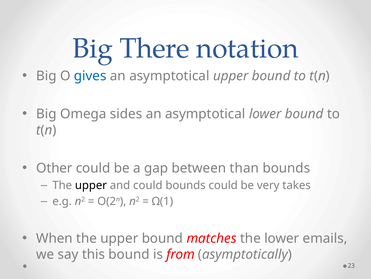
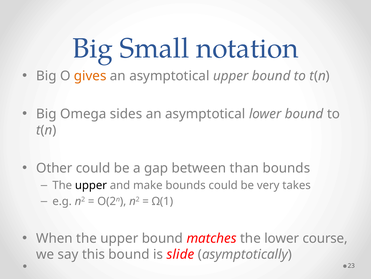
There: There -> Small
gives colour: blue -> orange
and could: could -> make
emails: emails -> course
from: from -> slide
